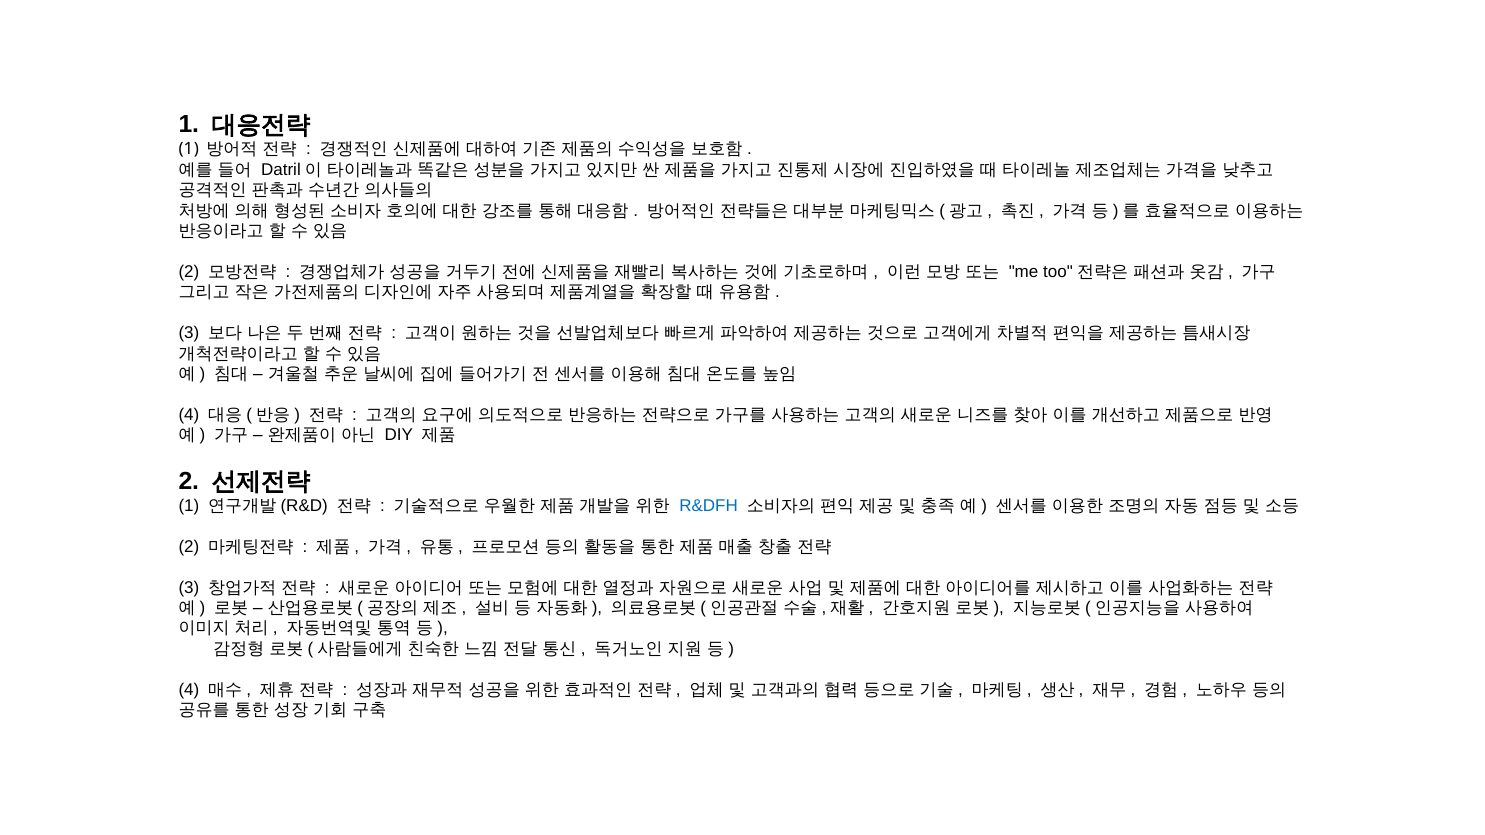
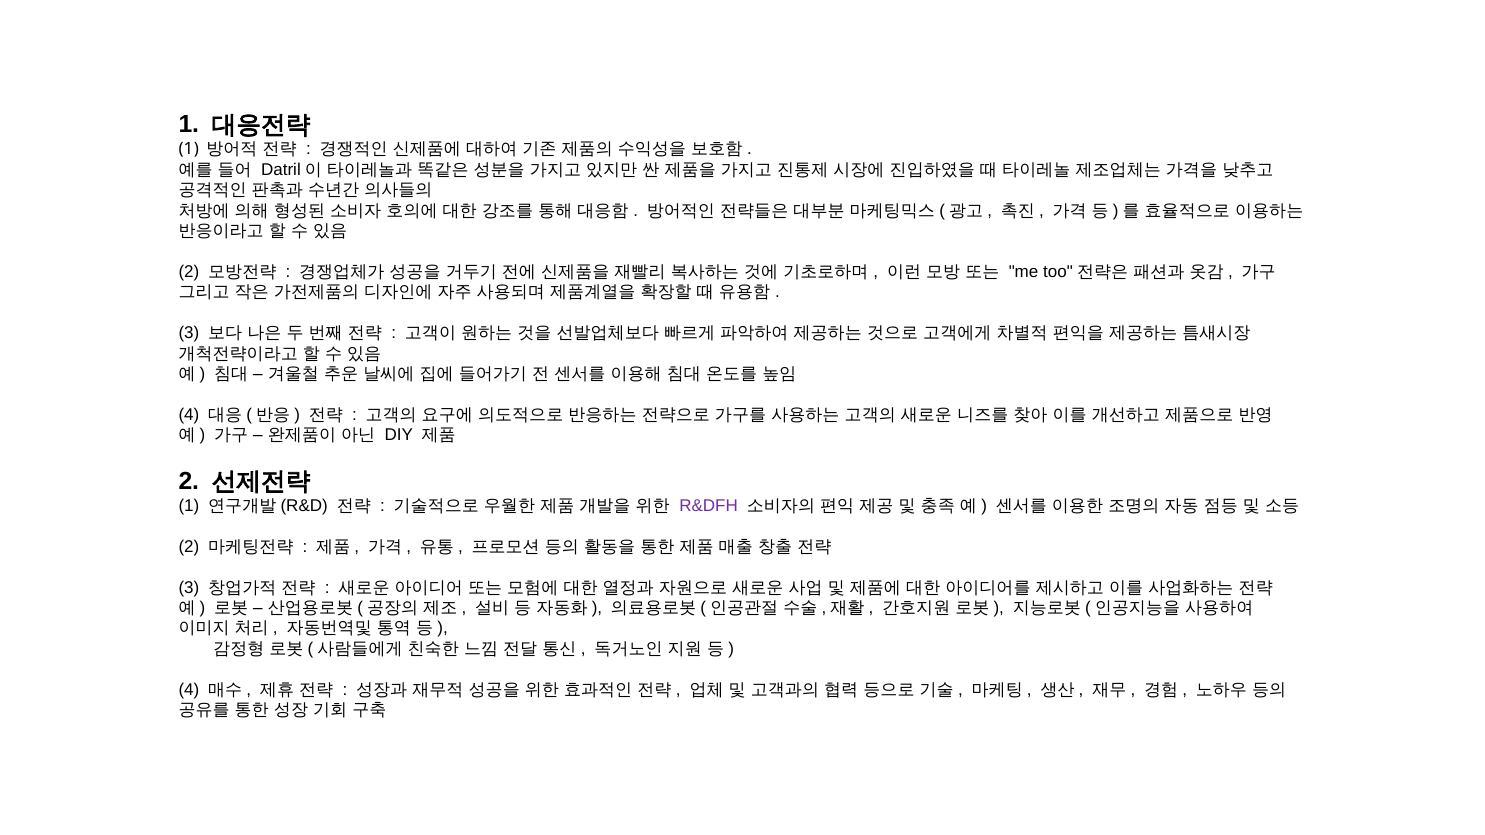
R&DFH colour: blue -> purple
